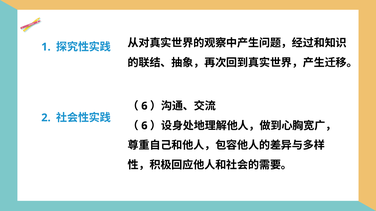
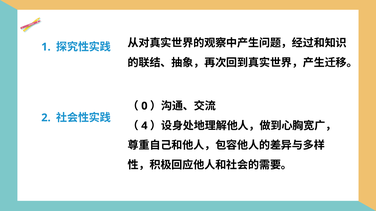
6 at (144, 106): 6 -> 0
6 at (144, 126): 6 -> 4
